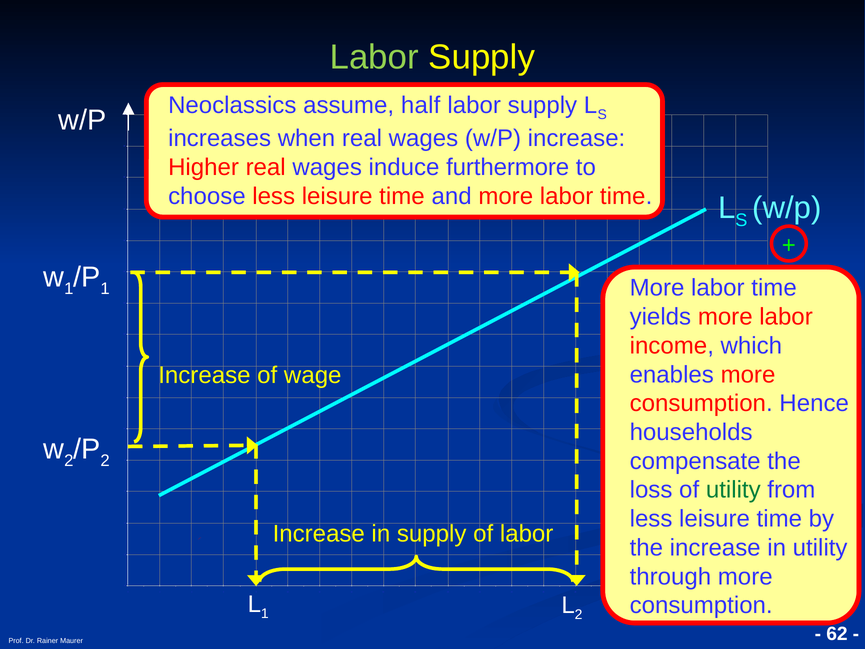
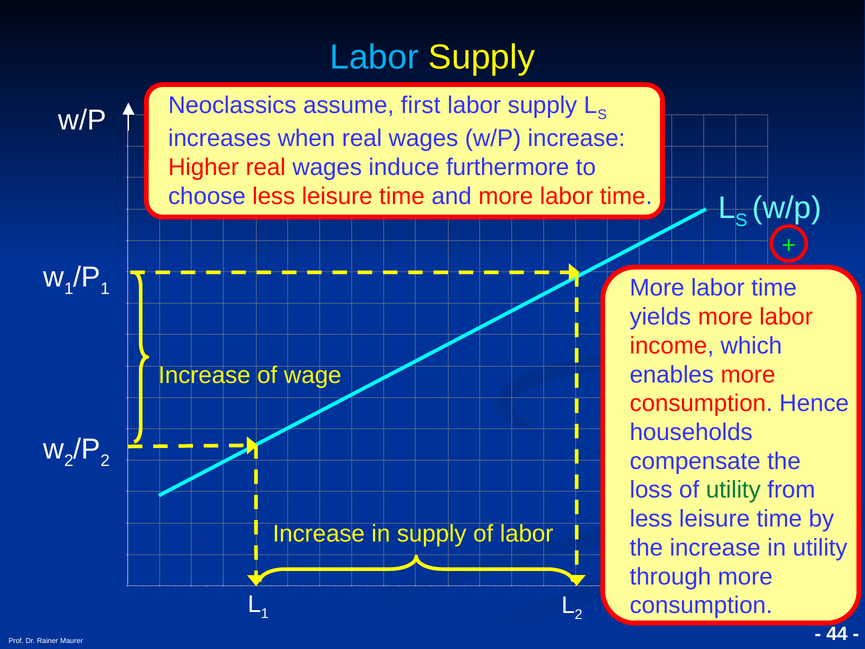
Labor at (374, 57) colour: light green -> light blue
half: half -> first
62: 62 -> 44
